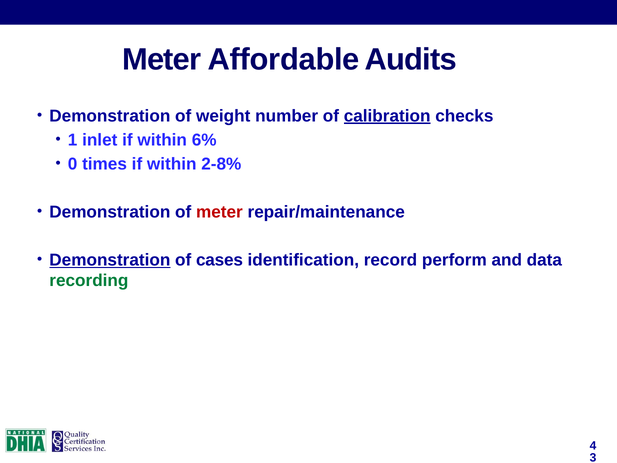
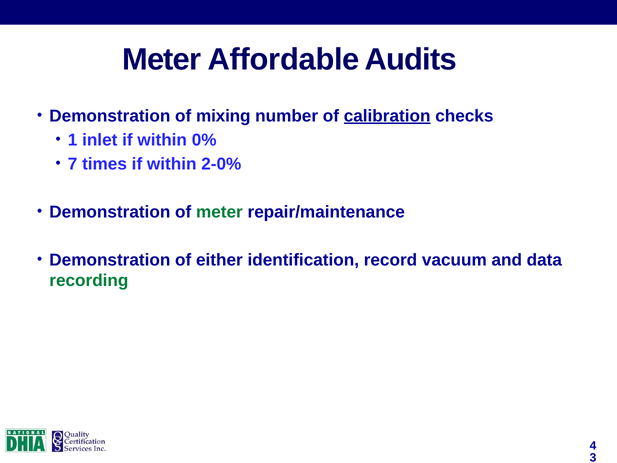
weight: weight -> mixing
6%: 6% -> 0%
0: 0 -> 7
2-8%: 2-8% -> 2-0%
meter at (219, 212) colour: red -> green
Demonstration at (110, 260) underline: present -> none
cases: cases -> either
perform: perform -> vacuum
